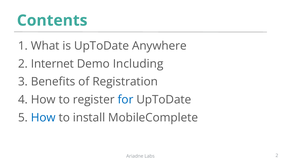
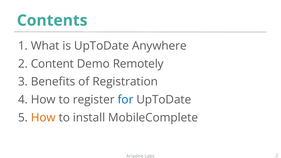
Internet: Internet -> Content
Including: Including -> Remotely
How at (43, 118) colour: blue -> orange
